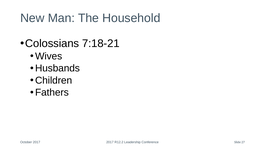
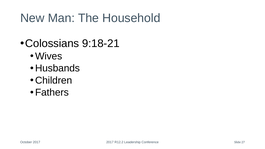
7:18-21: 7:18-21 -> 9:18-21
